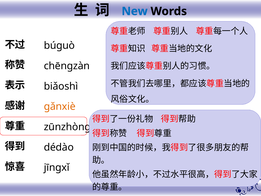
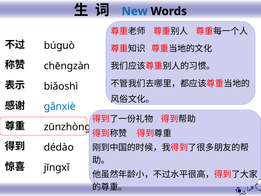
gǎnxiè colour: orange -> blue
